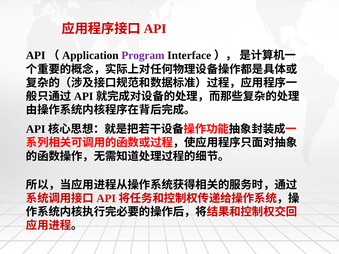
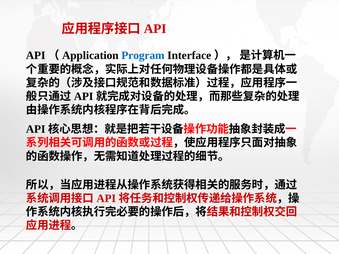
Program colour: purple -> blue
